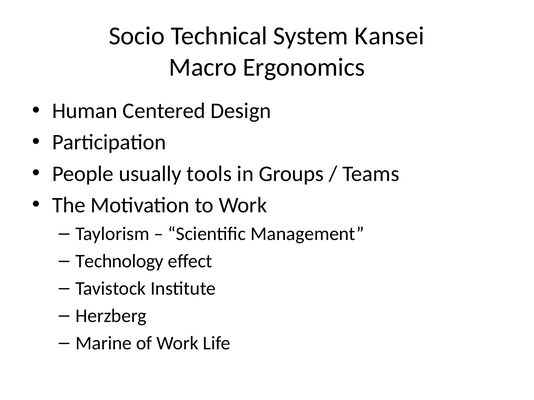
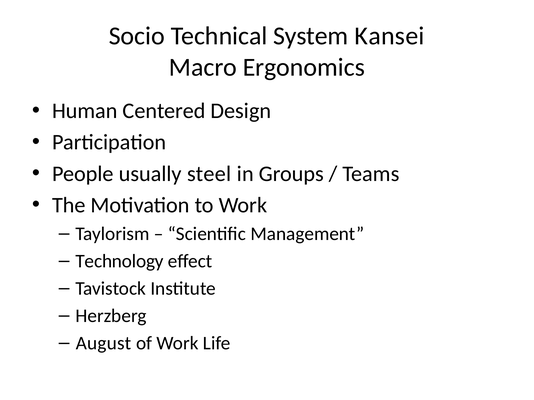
tools: tools -> steel
Marine: Marine -> August
